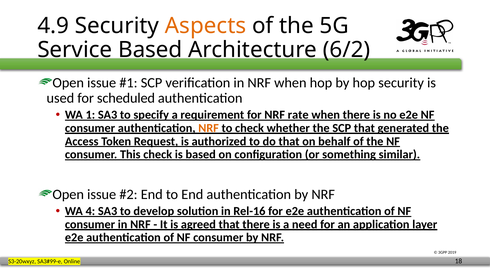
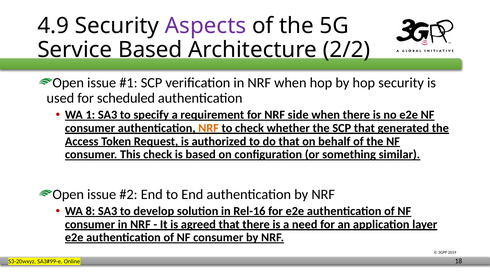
Aspects colour: orange -> purple
6/2: 6/2 -> 2/2
rate: rate -> side
4: 4 -> 8
